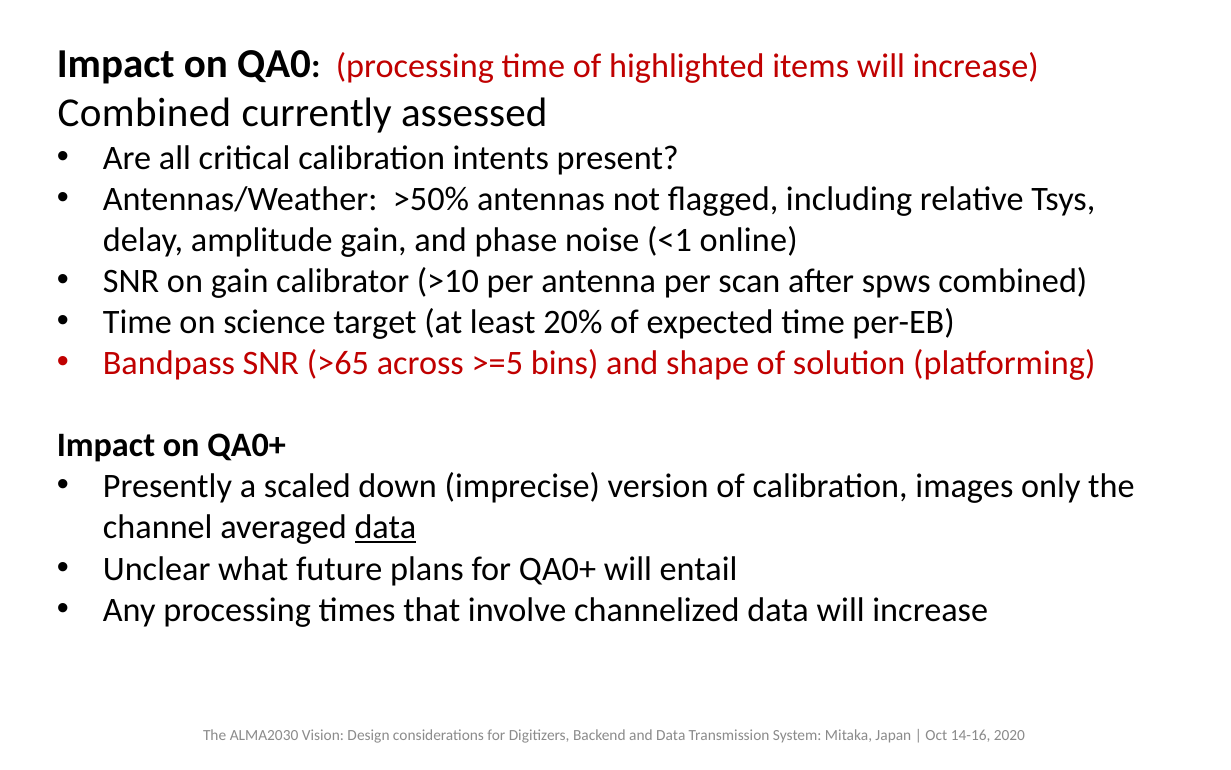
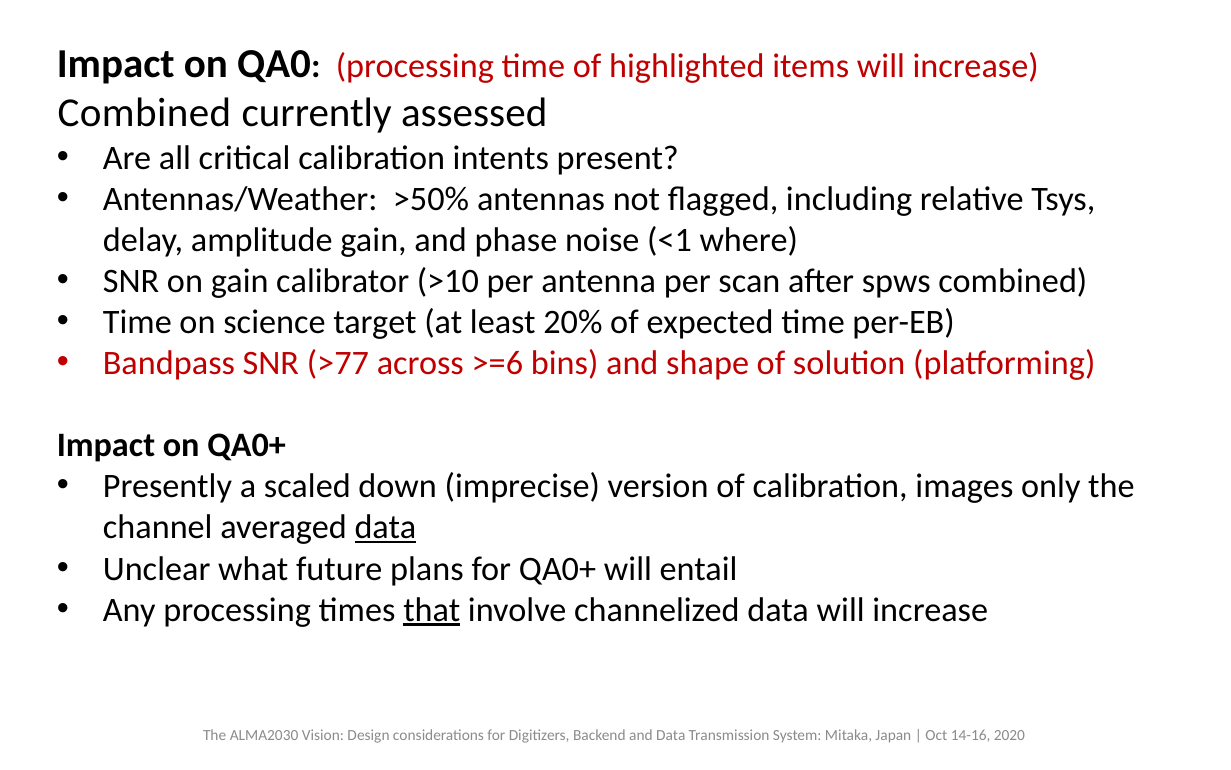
online: online -> where
>65: >65 -> >77
>=5: >=5 -> >=6
that underline: none -> present
